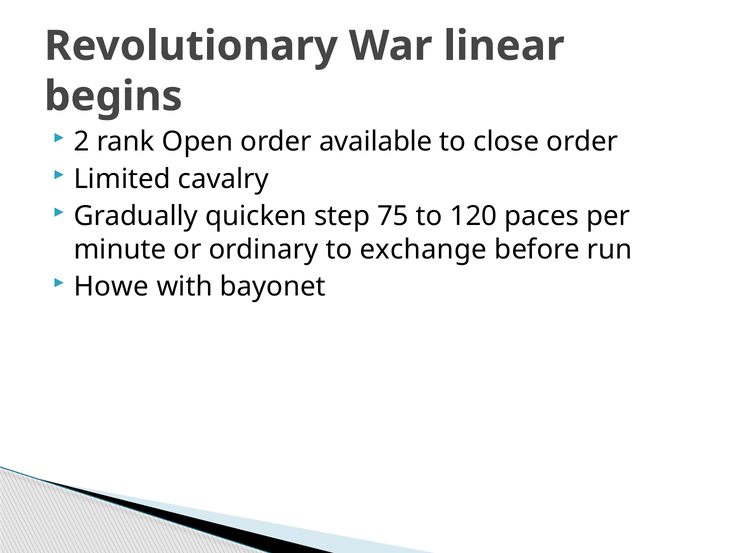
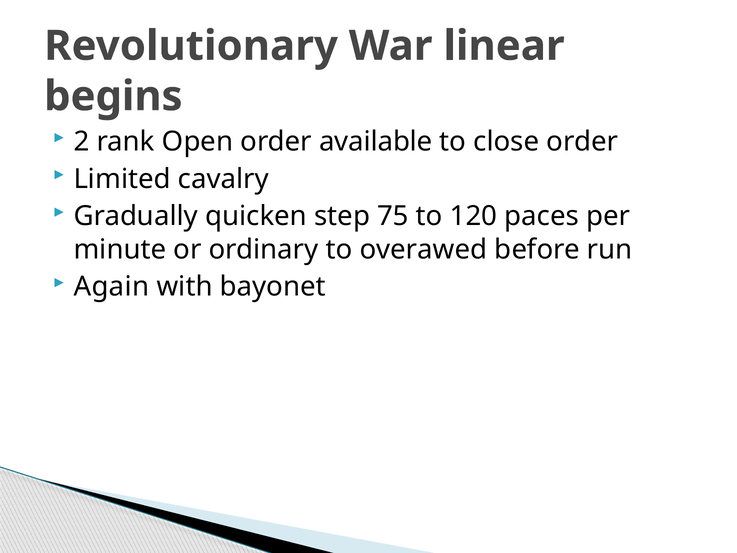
exchange: exchange -> overawed
Howe: Howe -> Again
